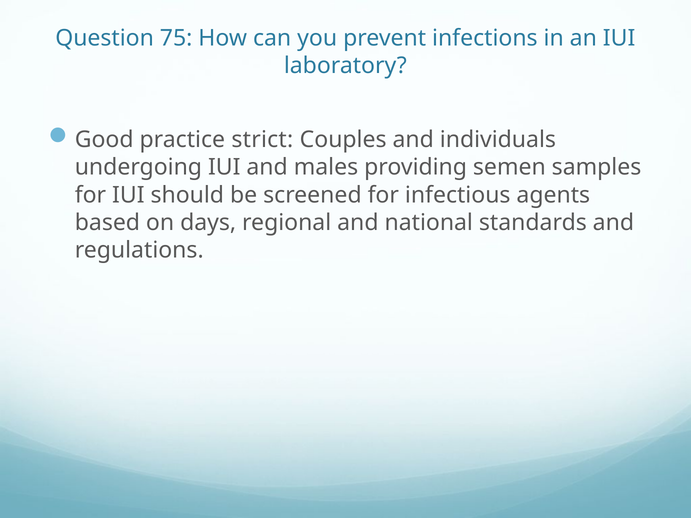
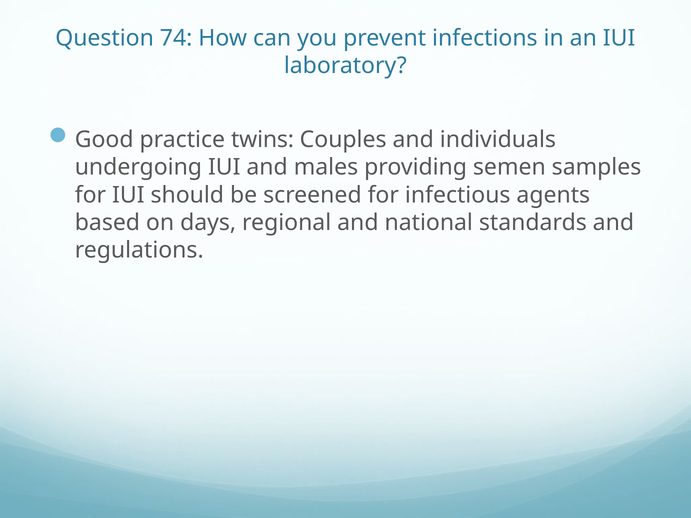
75: 75 -> 74
strict: strict -> twins
